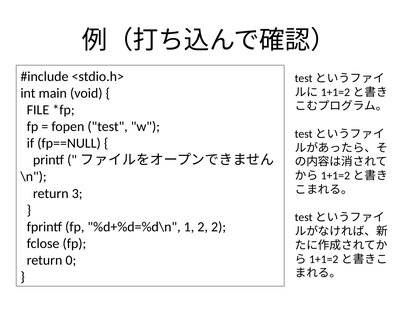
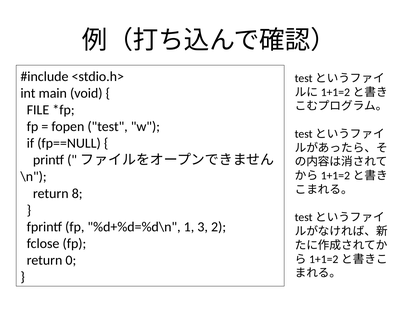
3: 3 -> 8
1 2: 2 -> 3
